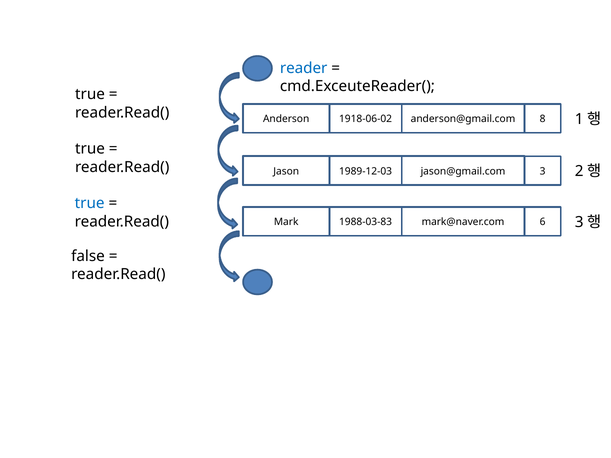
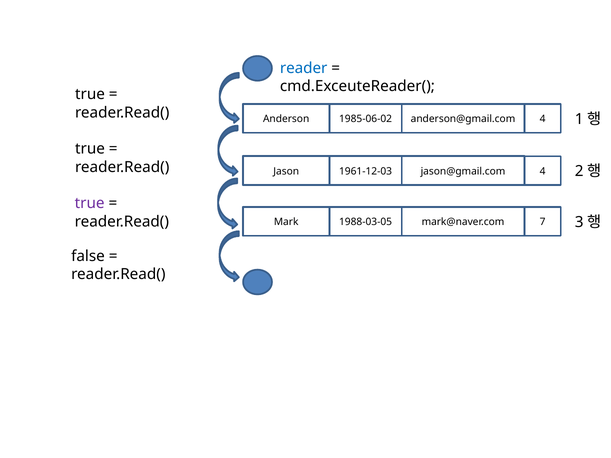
1918-06-02: 1918-06-02 -> 1985-06-02
anderson@gmail.com 8: 8 -> 4
1989-12-03: 1989-12-03 -> 1961-12-03
jason@gmail.com 3: 3 -> 4
true at (90, 203) colour: blue -> purple
1988-03-83: 1988-03-83 -> 1988-03-05
6: 6 -> 7
